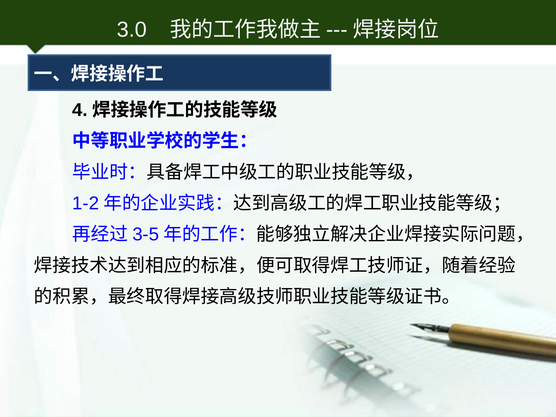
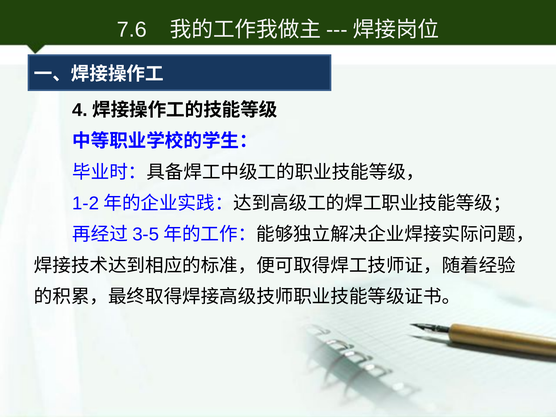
3.0: 3.0 -> 7.6
